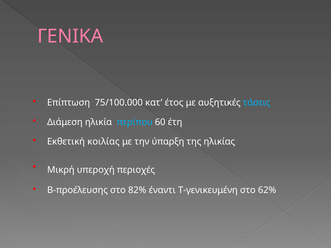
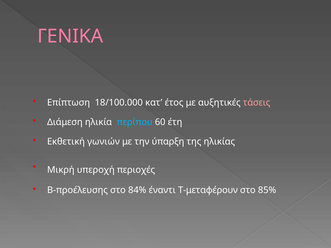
75/100.000: 75/100.000 -> 18/100.000
τάσεις colour: light blue -> pink
κοιλίας: κοιλίας -> γωνιών
82%: 82% -> 84%
Τ-γενικευμένη: Τ-γενικευμένη -> Τ-μεταφέρουν
62%: 62% -> 85%
